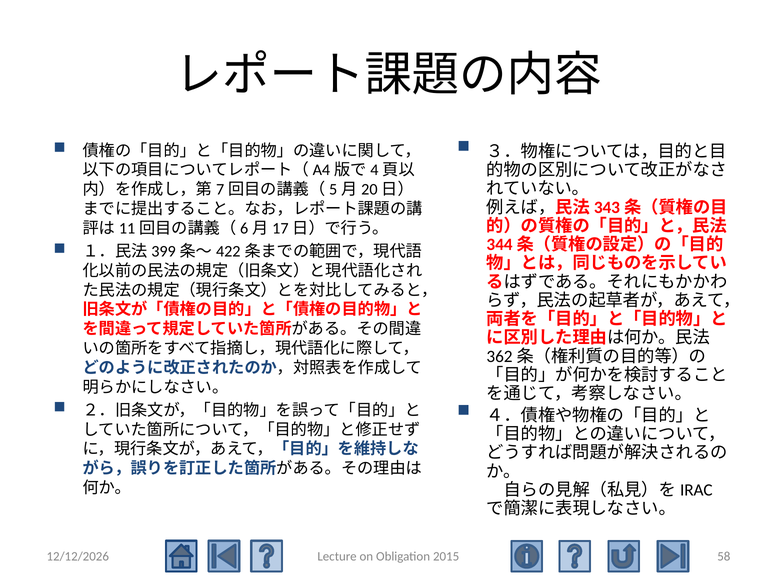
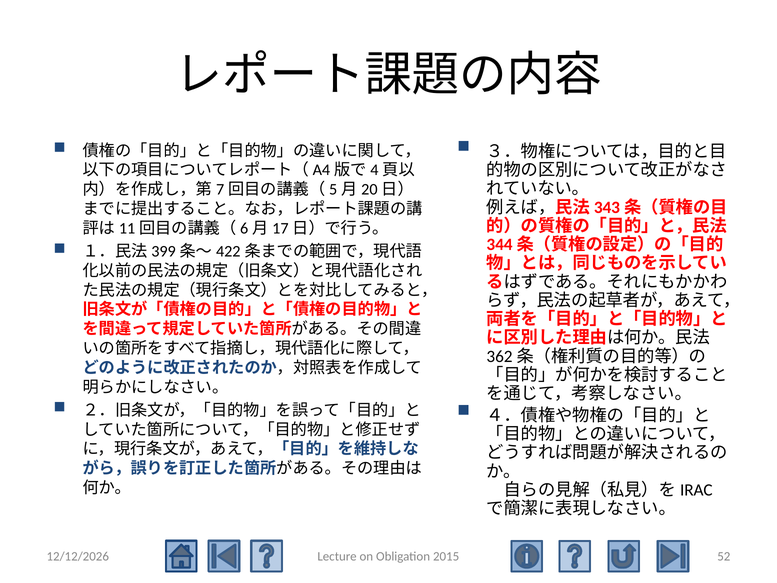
58: 58 -> 52
